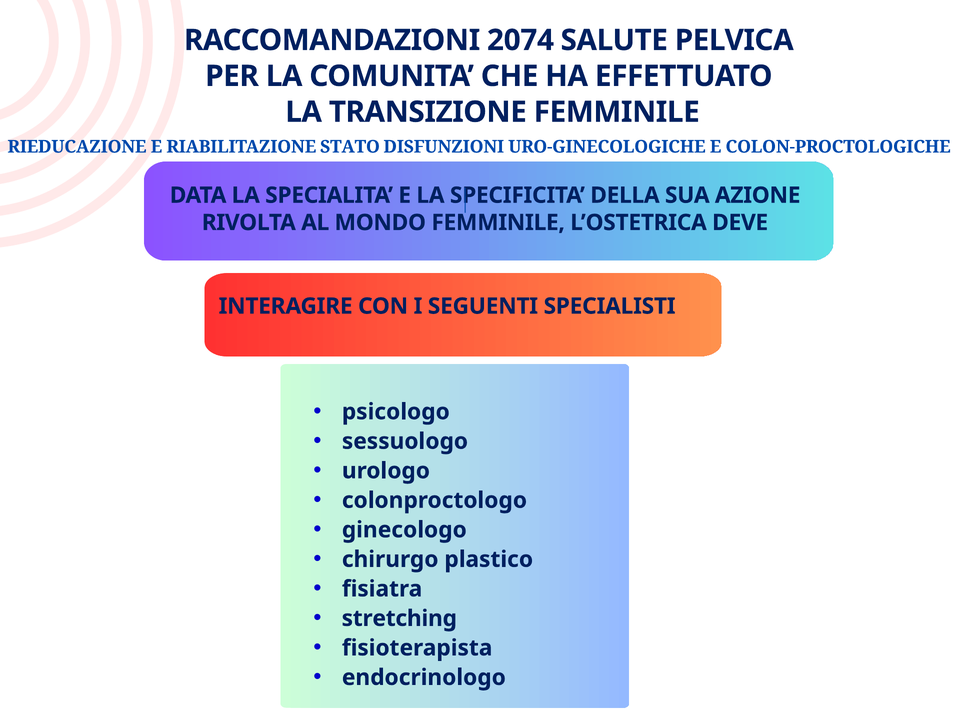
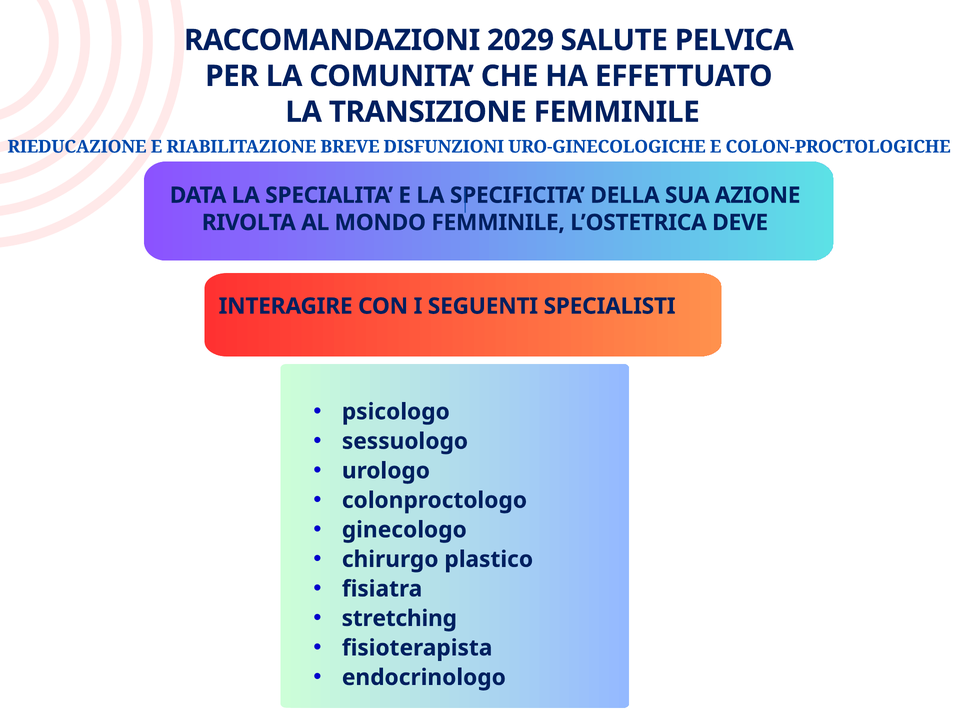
2074: 2074 -> 2029
STATO: STATO -> BREVE
